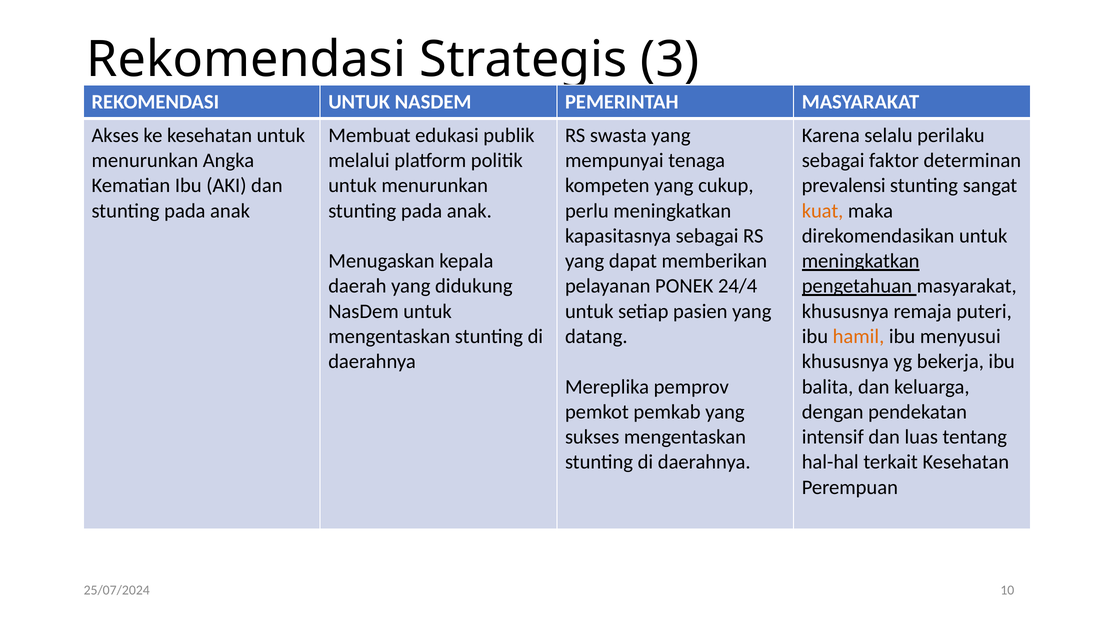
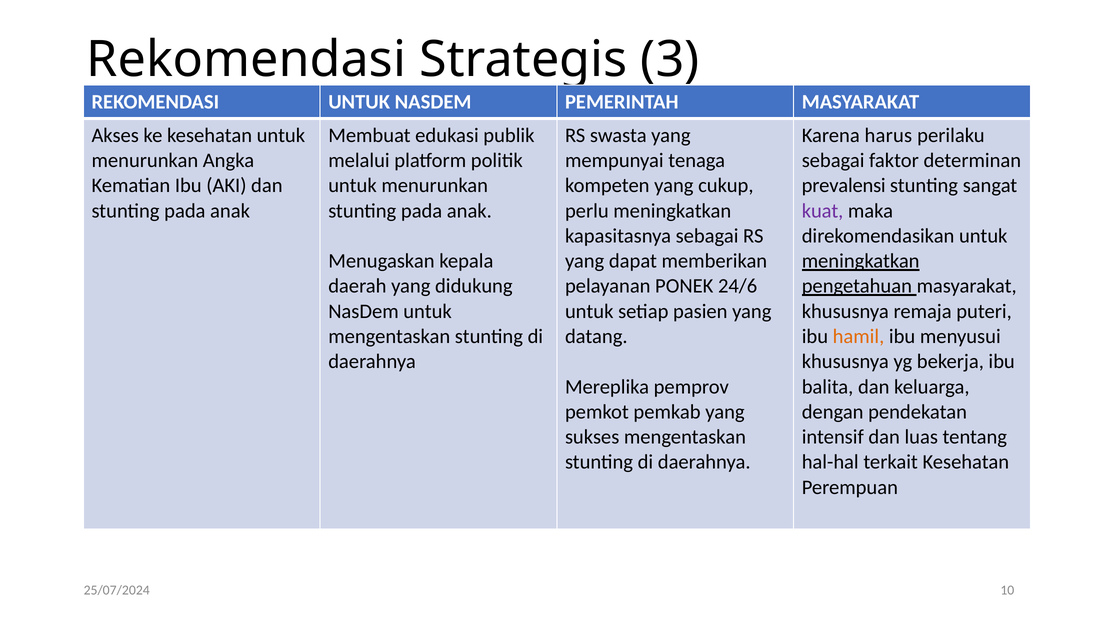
selalu: selalu -> harus
kuat colour: orange -> purple
24/4: 24/4 -> 24/6
